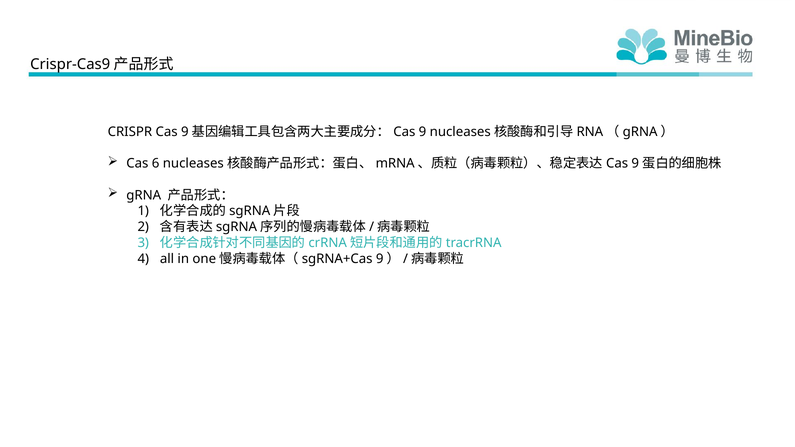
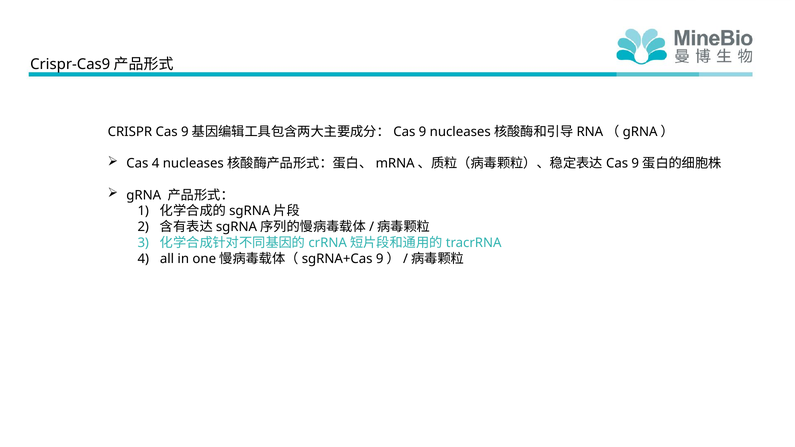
Cas 6: 6 -> 4
